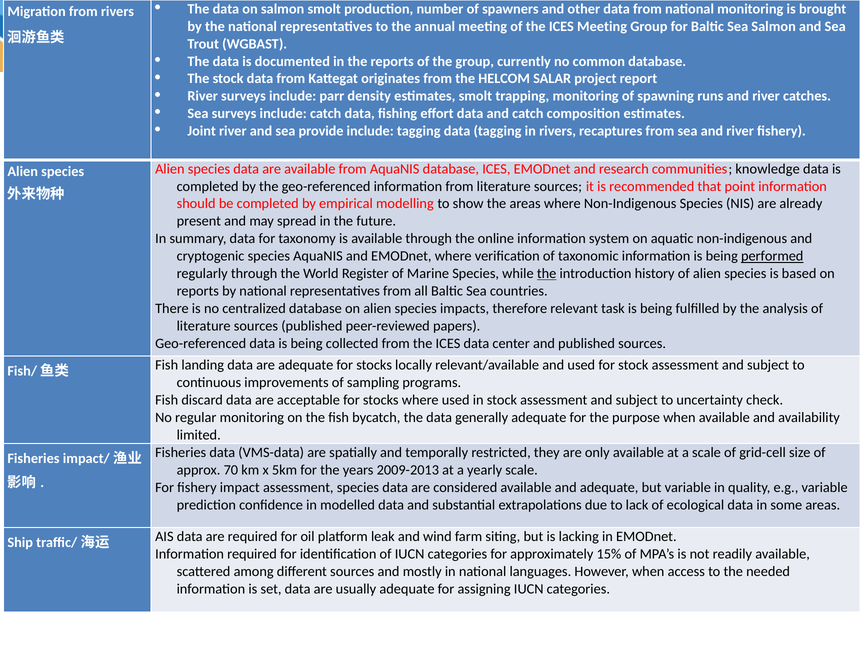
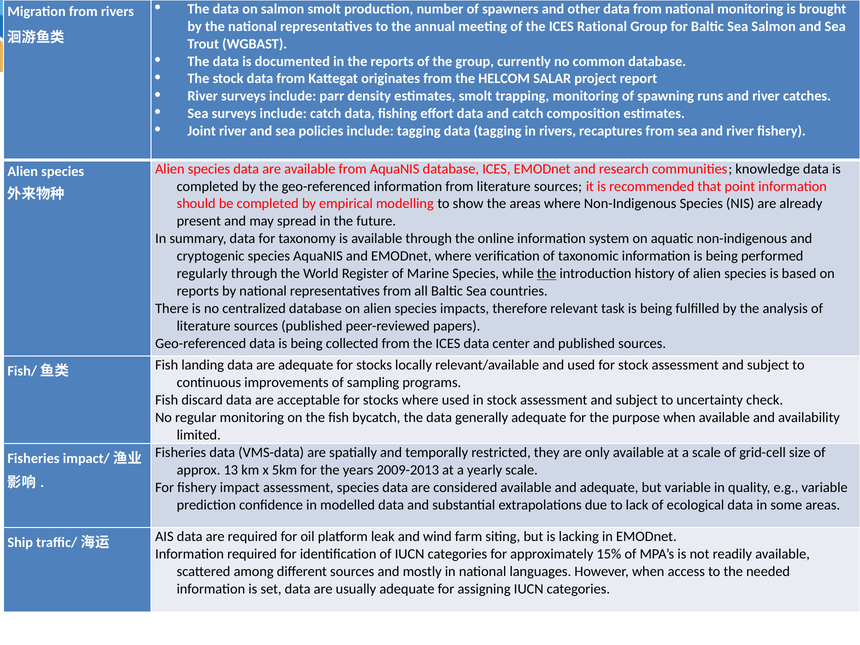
ICES Meeting: Meeting -> Rational
provide: provide -> policies
performed underline: present -> none
70: 70 -> 13
